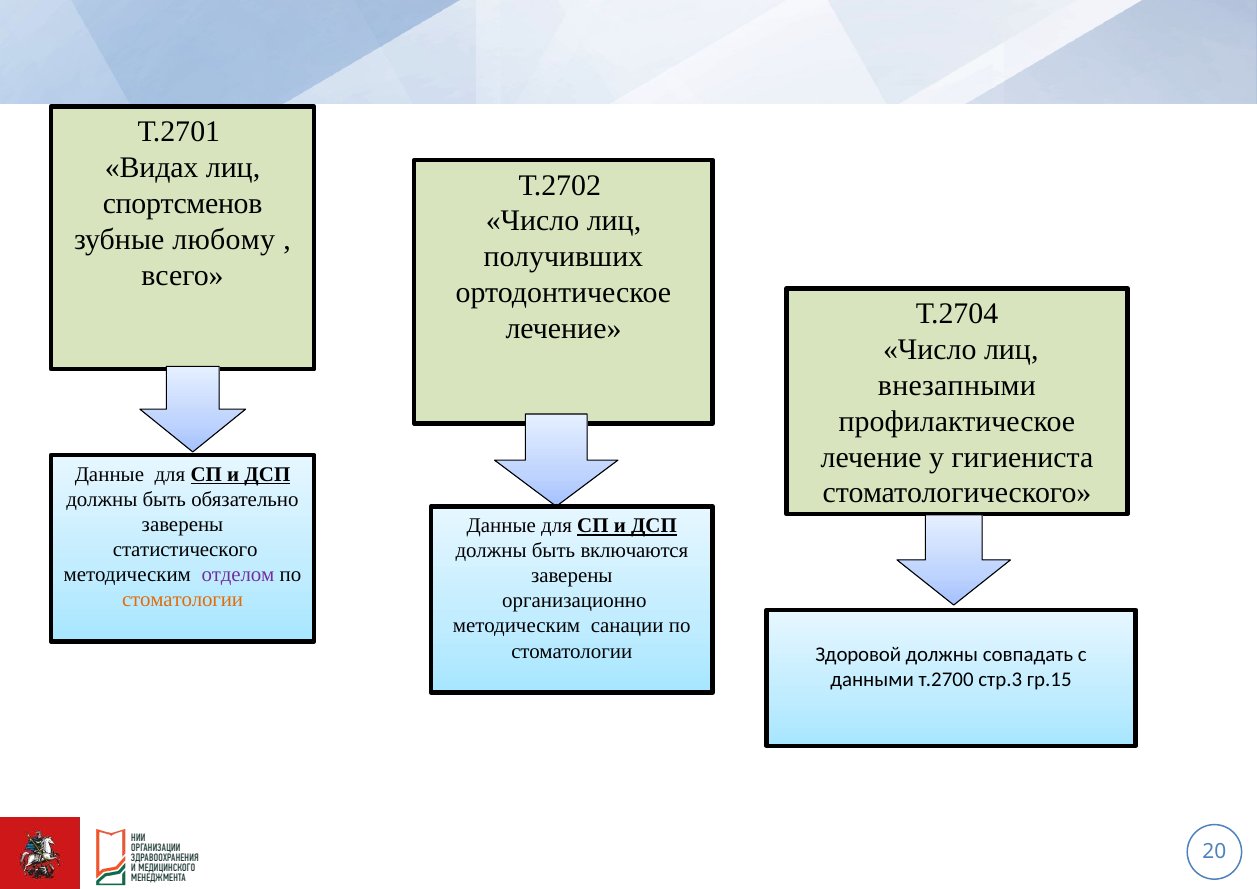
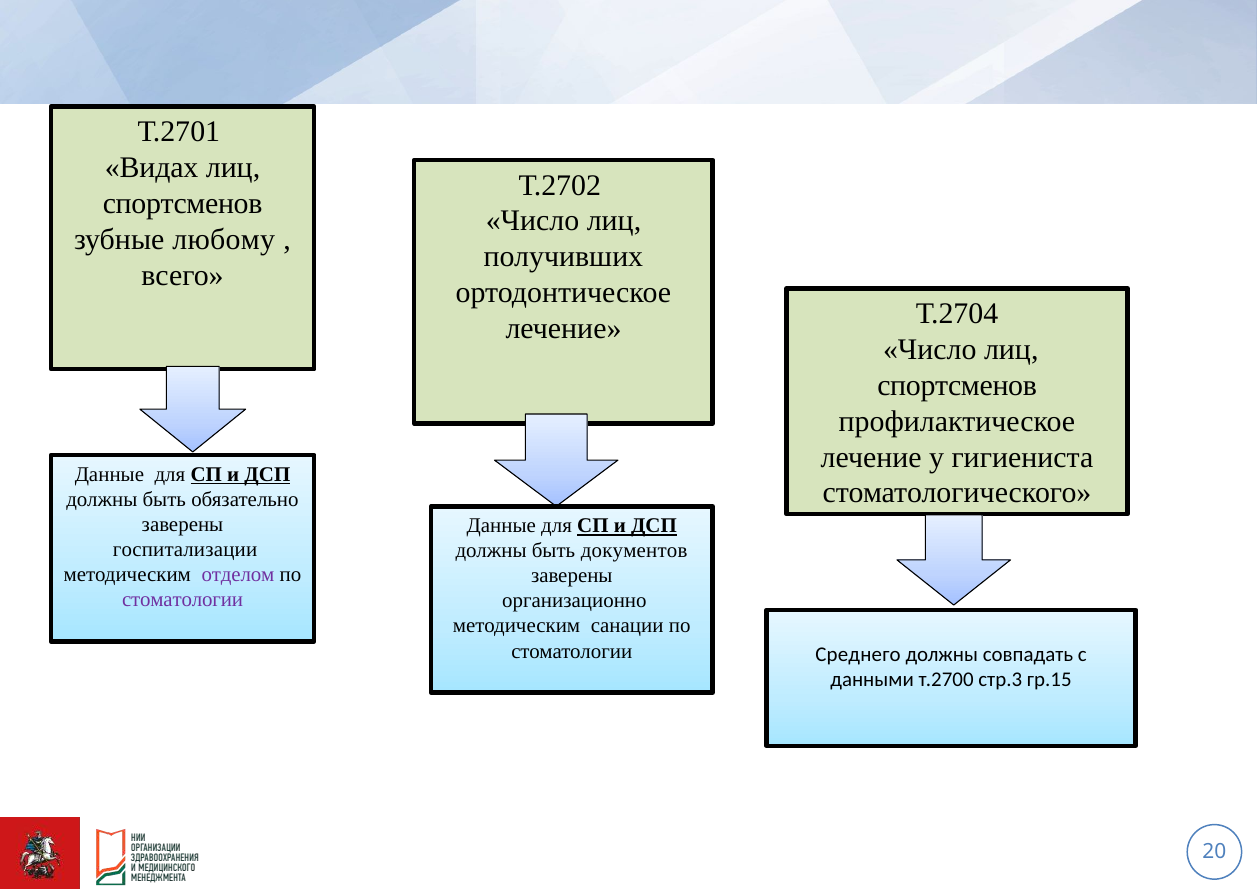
внезапными at (957, 385): внезапными -> спортсменов
статистического: статистического -> госпитализации
включаются: включаются -> документов
стоматологии at (183, 600) colour: orange -> purple
Здоровой: Здоровой -> Среднего
